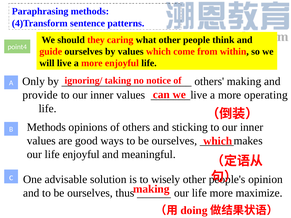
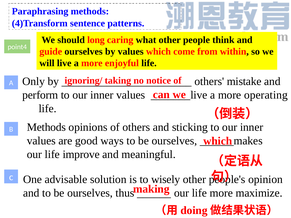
they: they -> long
others making: making -> mistake
provide: provide -> perform
life enjoyful: enjoyful -> improve
